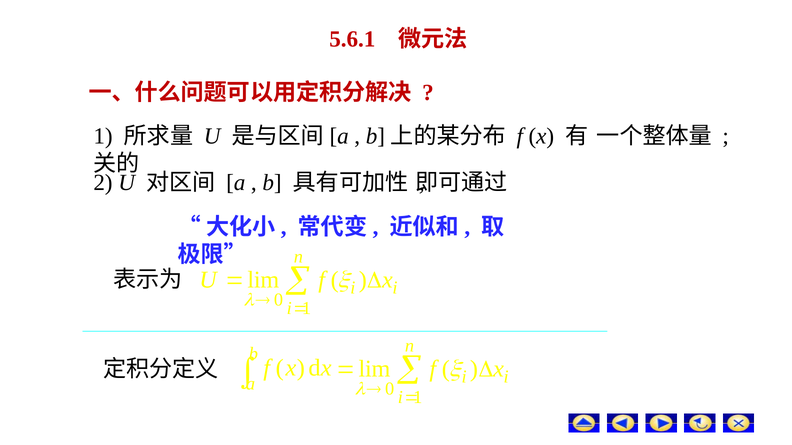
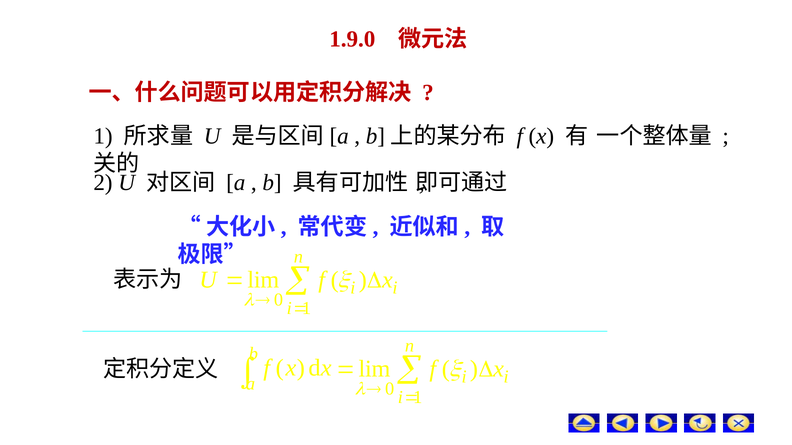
5.6.1: 5.6.1 -> 1.9.0
